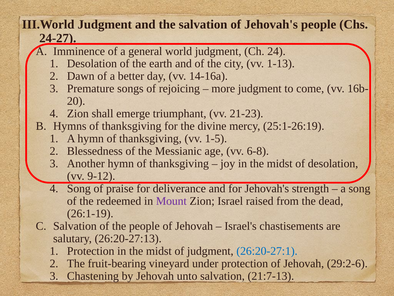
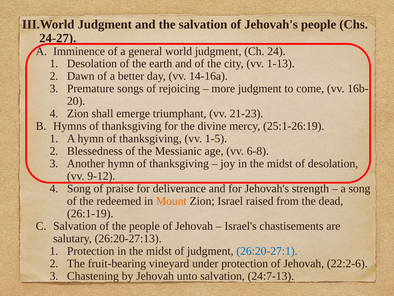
Mount colour: purple -> orange
29:2-6: 29:2-6 -> 22:2-6
21:7-13: 21:7-13 -> 24:7-13
